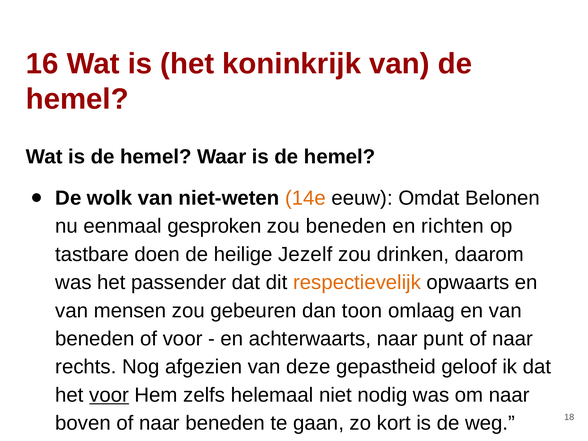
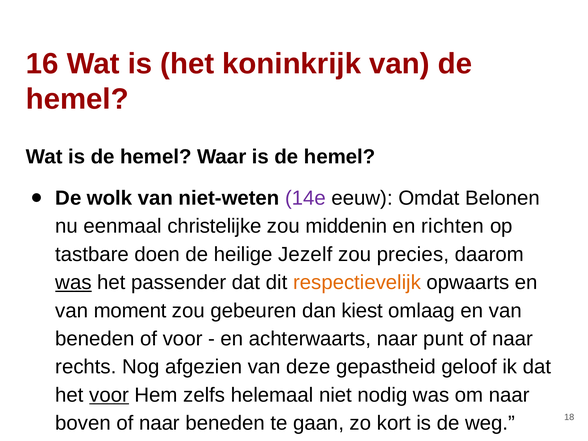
14e colour: orange -> purple
gesproken: gesproken -> christelijke
zou beneden: beneden -> middenin
drinken: drinken -> precies
was at (73, 282) underline: none -> present
mensen: mensen -> moment
toon: toon -> kiest
